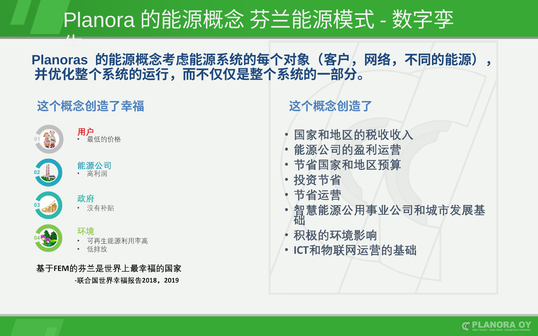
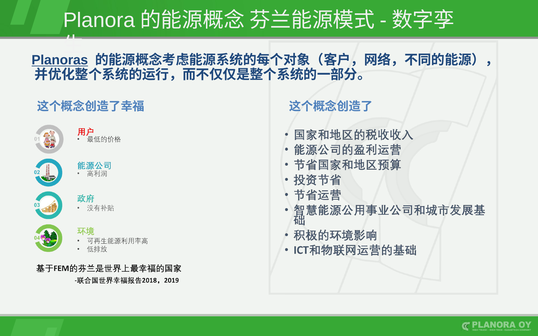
Planoras underline: none -> present
